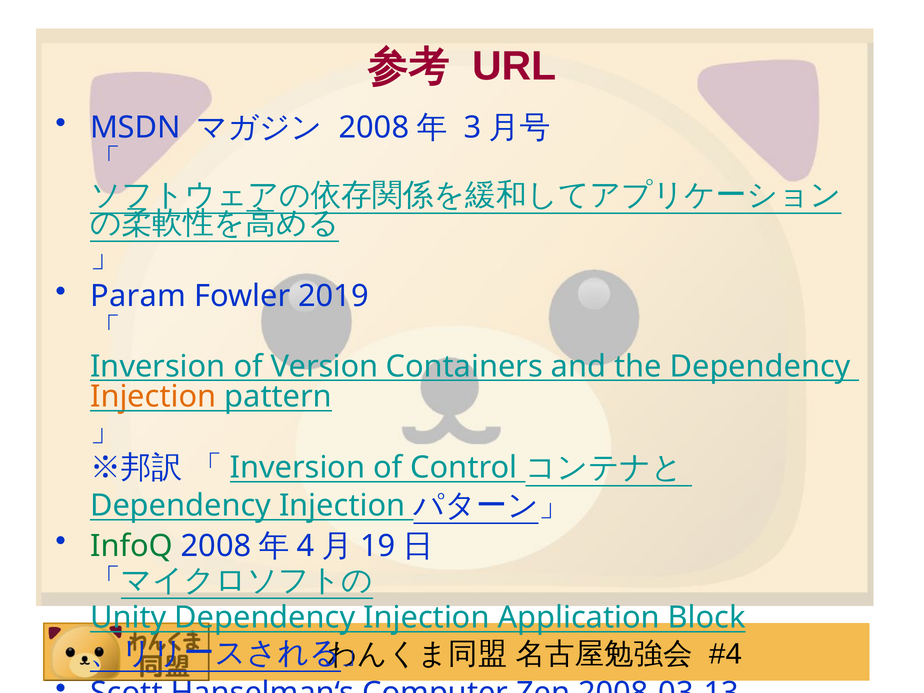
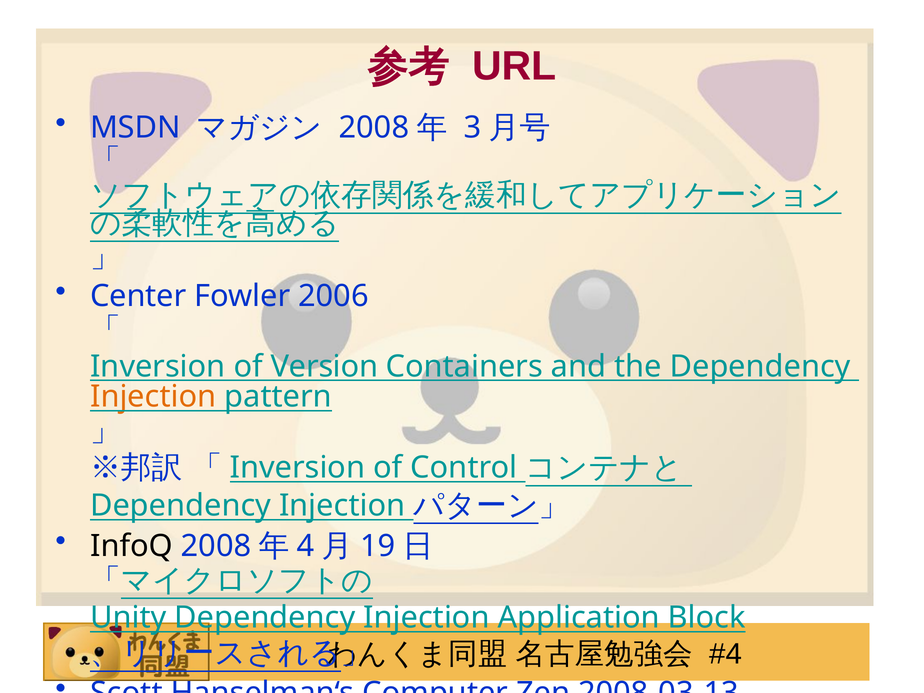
Param: Param -> Center
2019: 2019 -> 2006
InfoQ colour: green -> black
